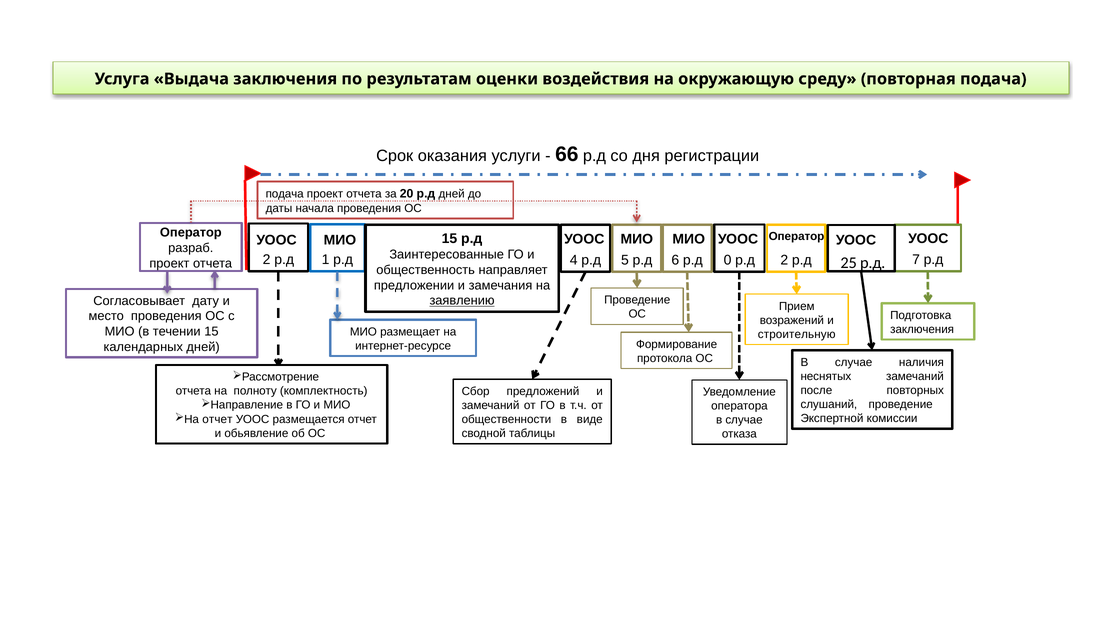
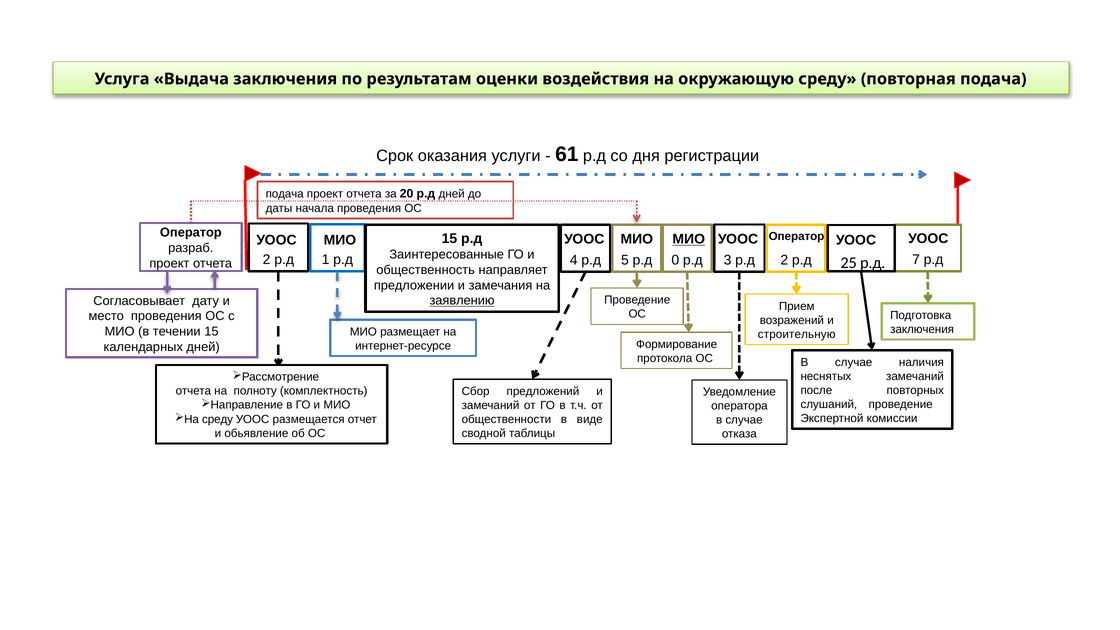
66: 66 -> 61
МИО at (689, 239) underline: none -> present
6: 6 -> 0
0: 0 -> 3
отчет at (217, 419): отчет -> среду
